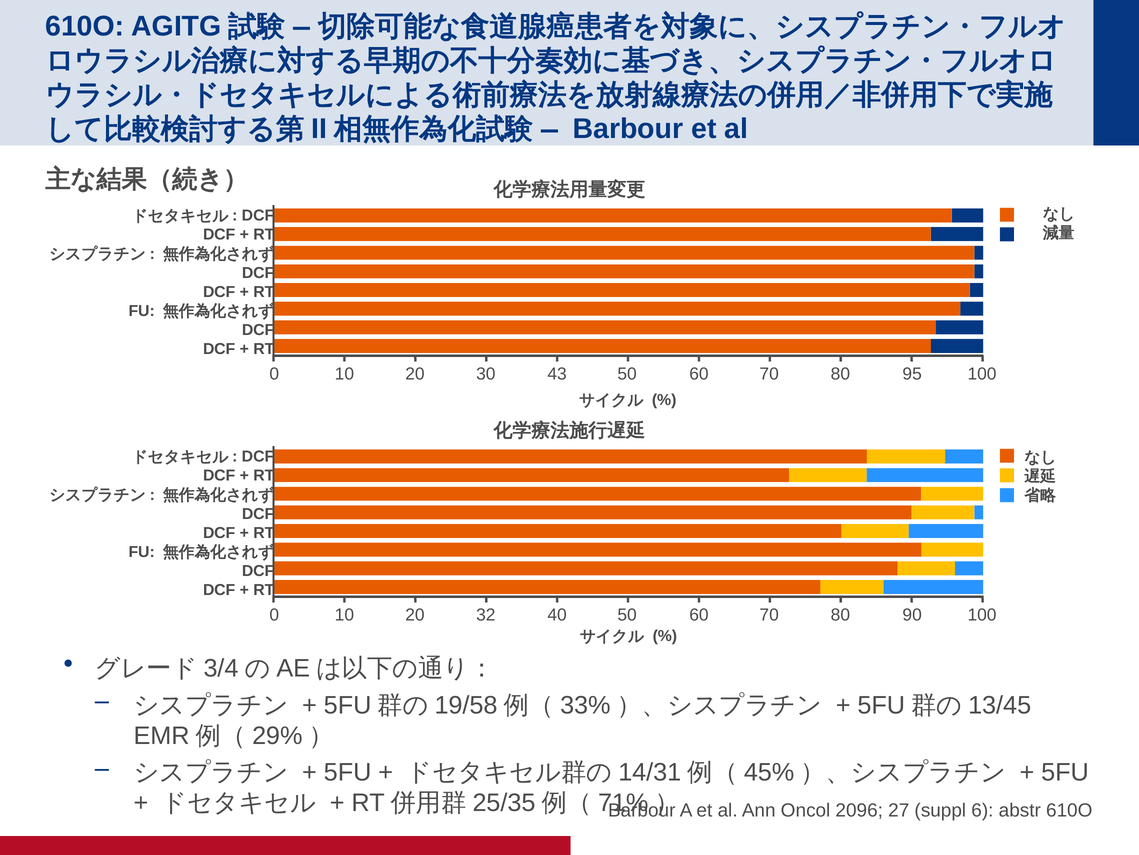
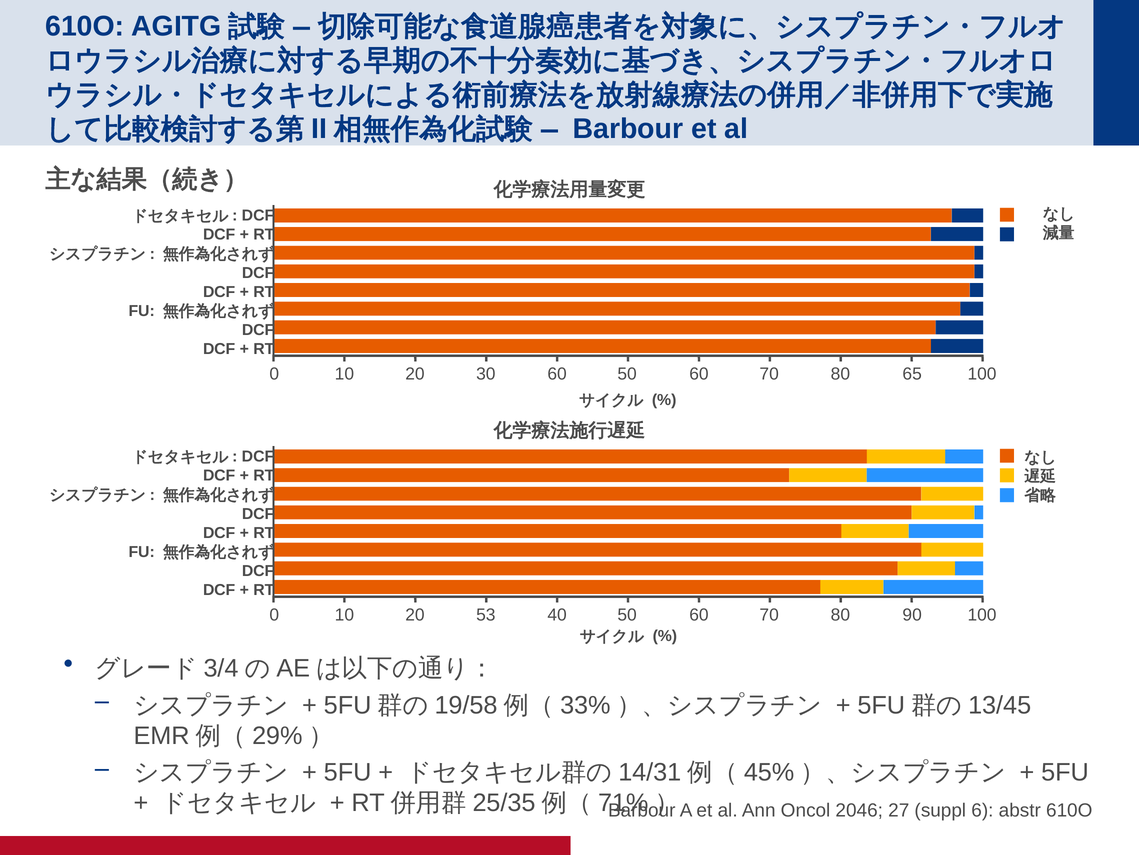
30 43: 43 -> 60
95: 95 -> 65
32: 32 -> 53
2096: 2096 -> 2046
